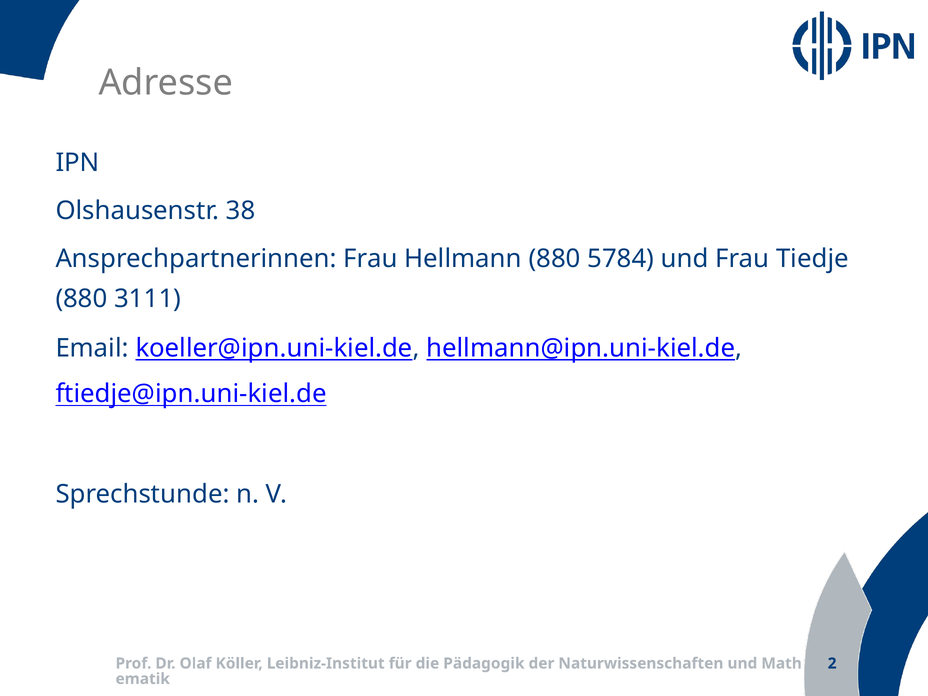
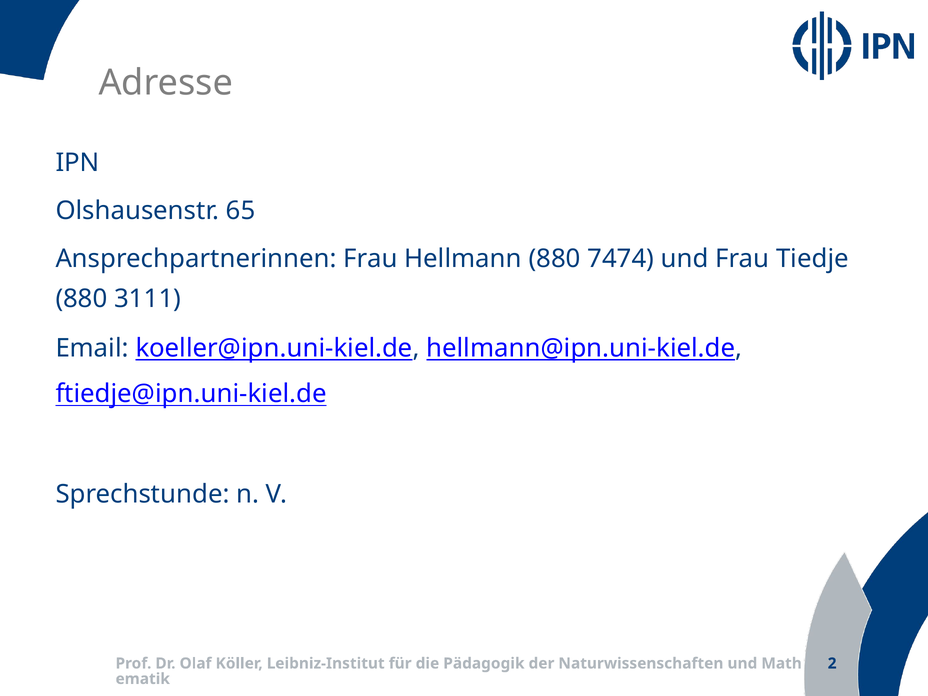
38: 38 -> 65
5784: 5784 -> 7474
